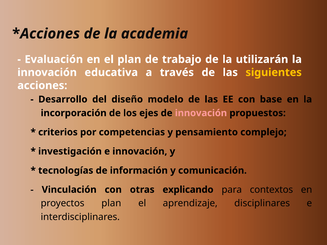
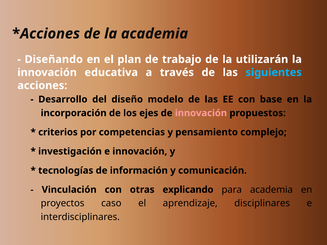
Evaluación: Evaluación -> Diseñando
siguientes colour: yellow -> light blue
para contextos: contextos -> academia
proyectos plan: plan -> caso
